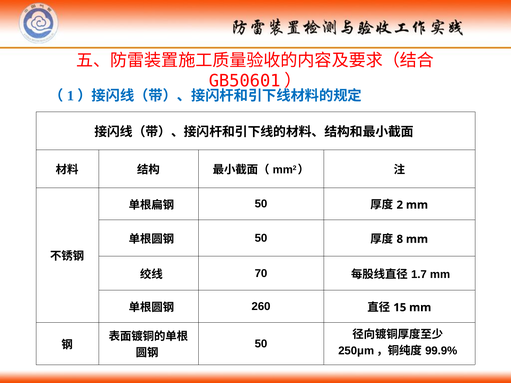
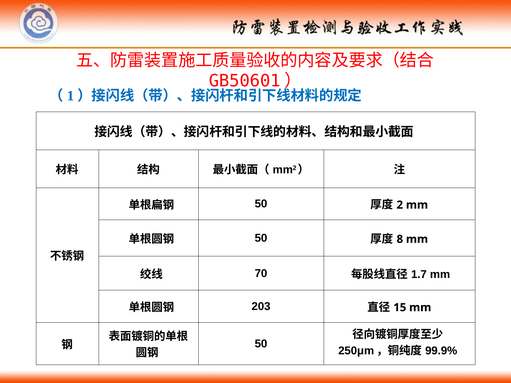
260: 260 -> 203
